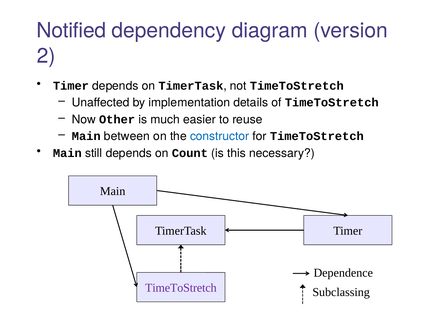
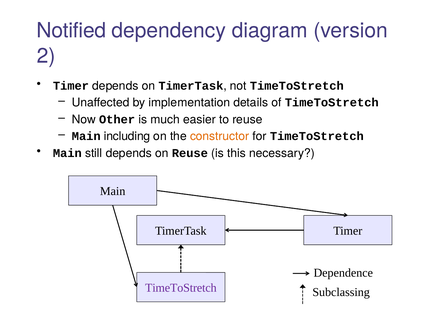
between: between -> including
constructor colour: blue -> orange
on Count: Count -> Reuse
